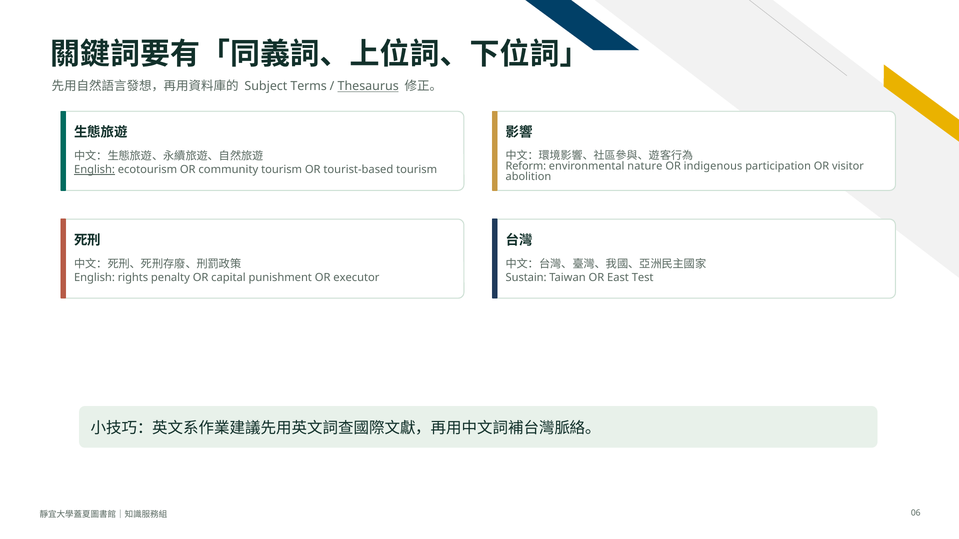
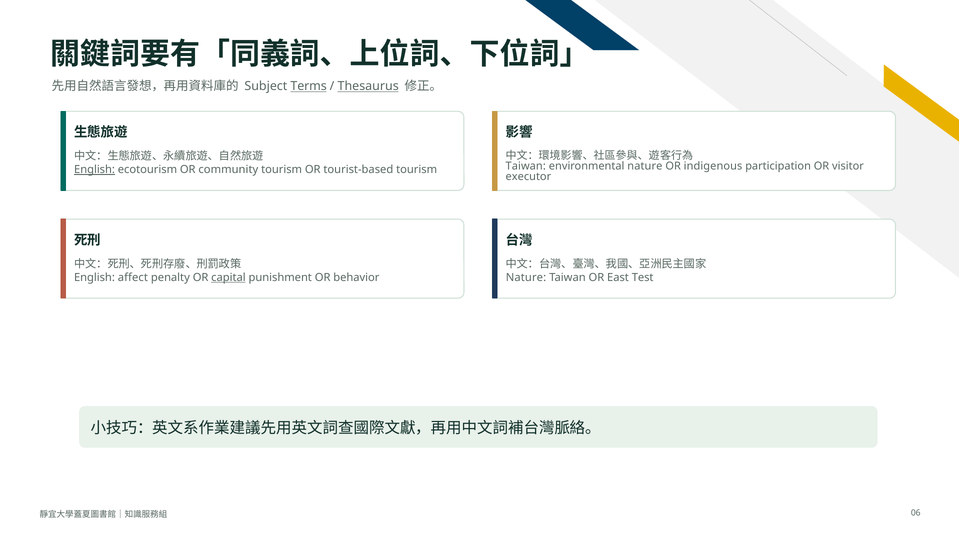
Terms underline: none -> present
Reform at (526, 166): Reform -> Taiwan
abolition: abolition -> executor
rights: rights -> affect
capital underline: none -> present
executor: executor -> behavior
Sustain at (526, 278): Sustain -> Nature
